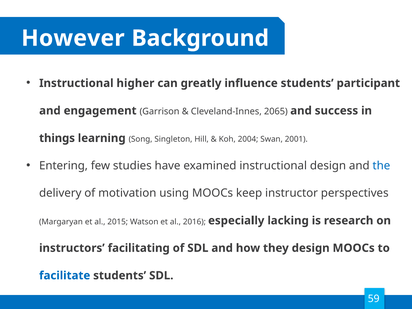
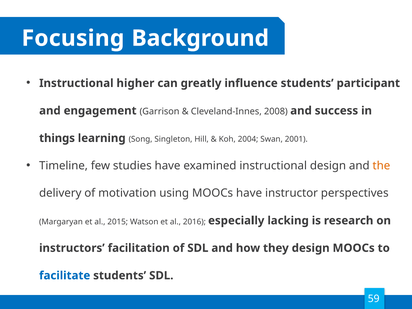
However: However -> Focusing
2065: 2065 -> 2008
Entering: Entering -> Timeline
the colour: blue -> orange
MOOCs keep: keep -> have
facilitating: facilitating -> facilitation
